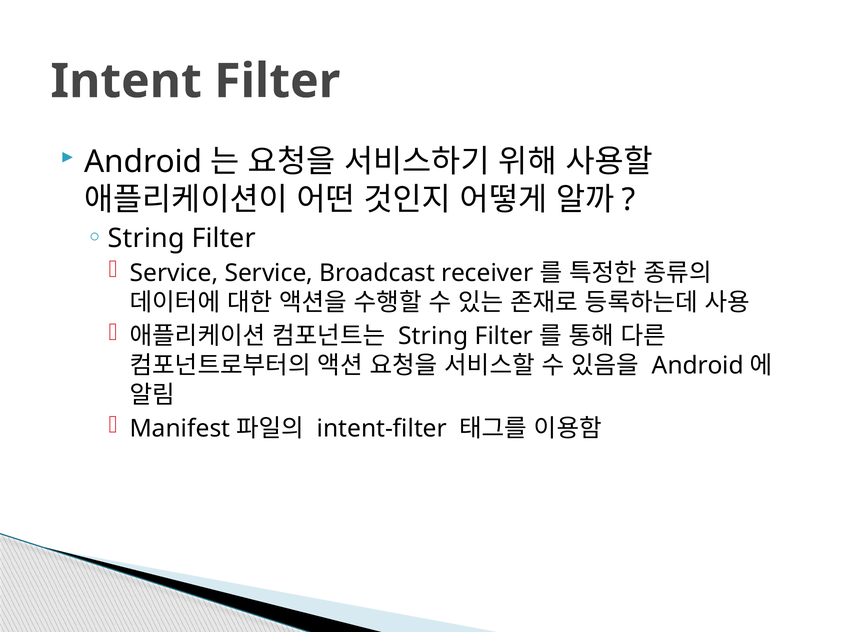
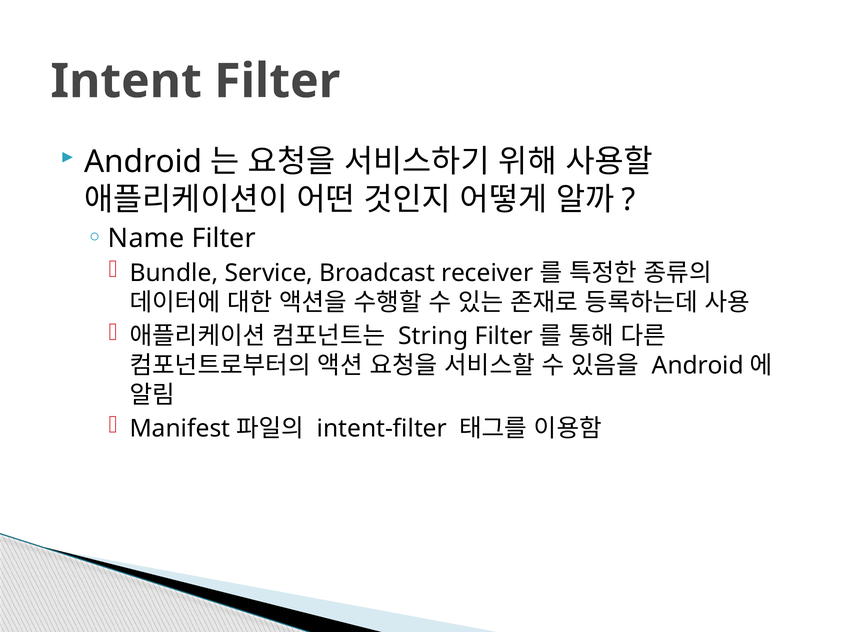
String at (146, 238): String -> Name
Service at (174, 273): Service -> Bundle
